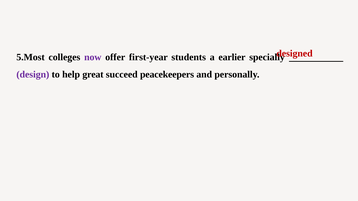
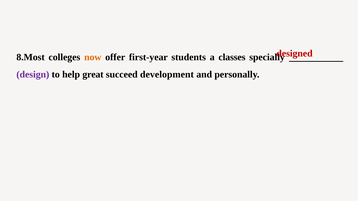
5.Most: 5.Most -> 8.Most
now colour: purple -> orange
earlier: earlier -> classes
peacekeepers: peacekeepers -> development
